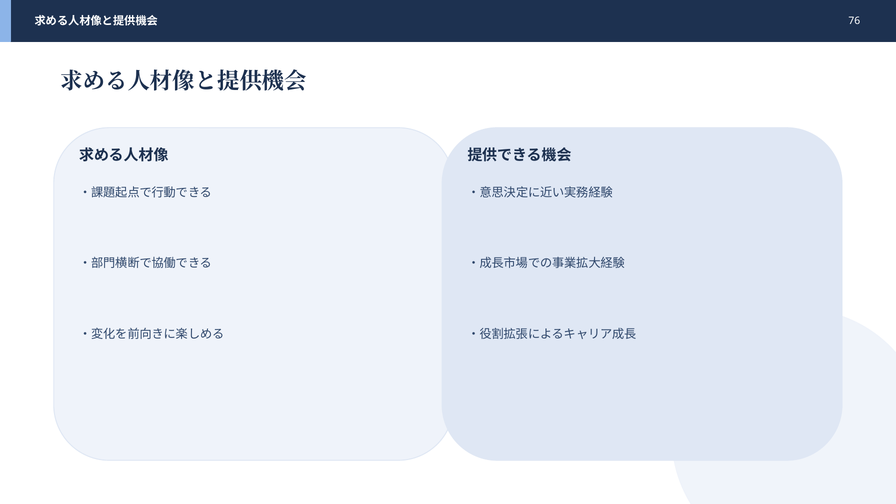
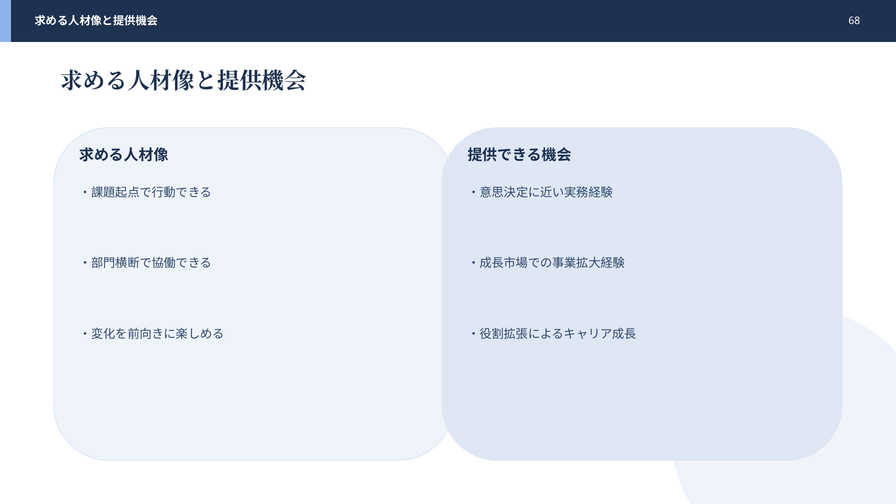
76: 76 -> 68
